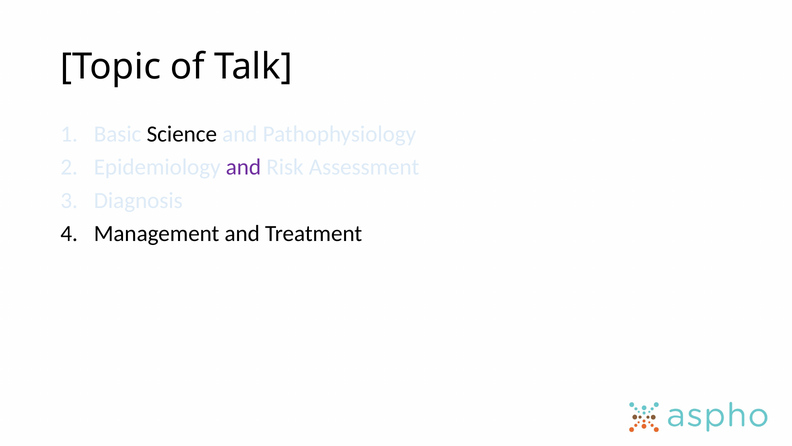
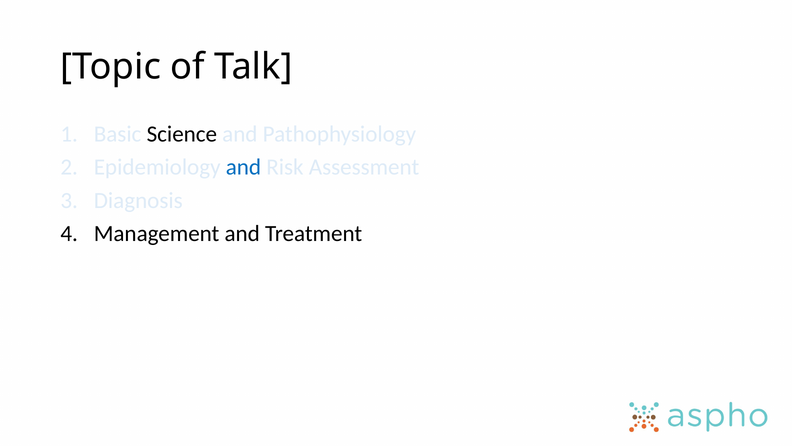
and at (243, 167) colour: purple -> blue
